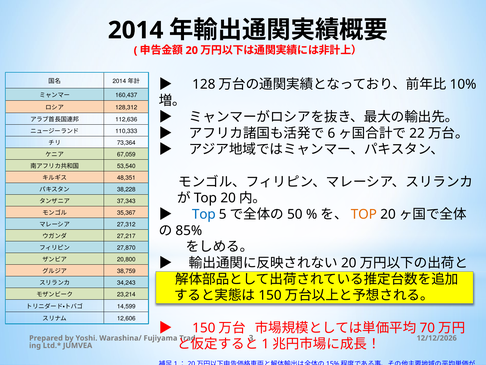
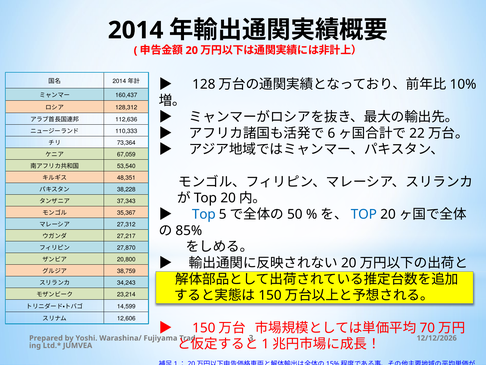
TOP at (364, 214) colour: orange -> blue
